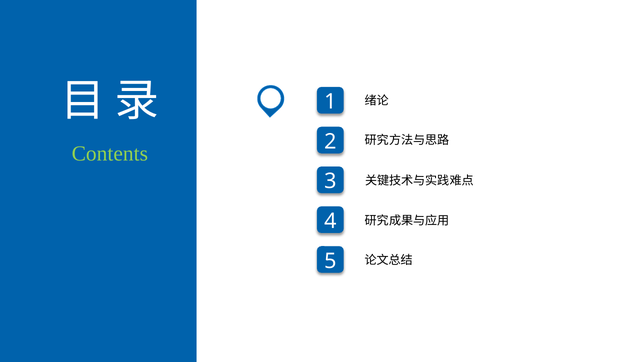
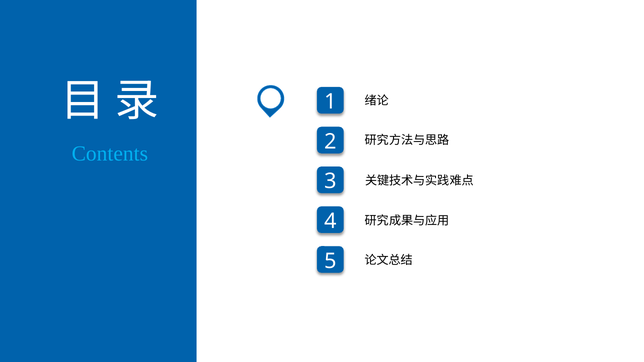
Contents colour: light green -> light blue
